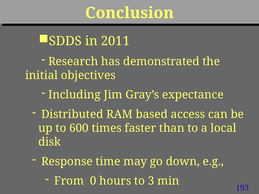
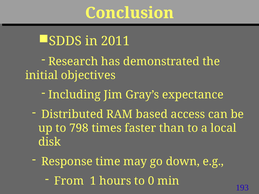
600: 600 -> 798
0: 0 -> 1
3: 3 -> 0
